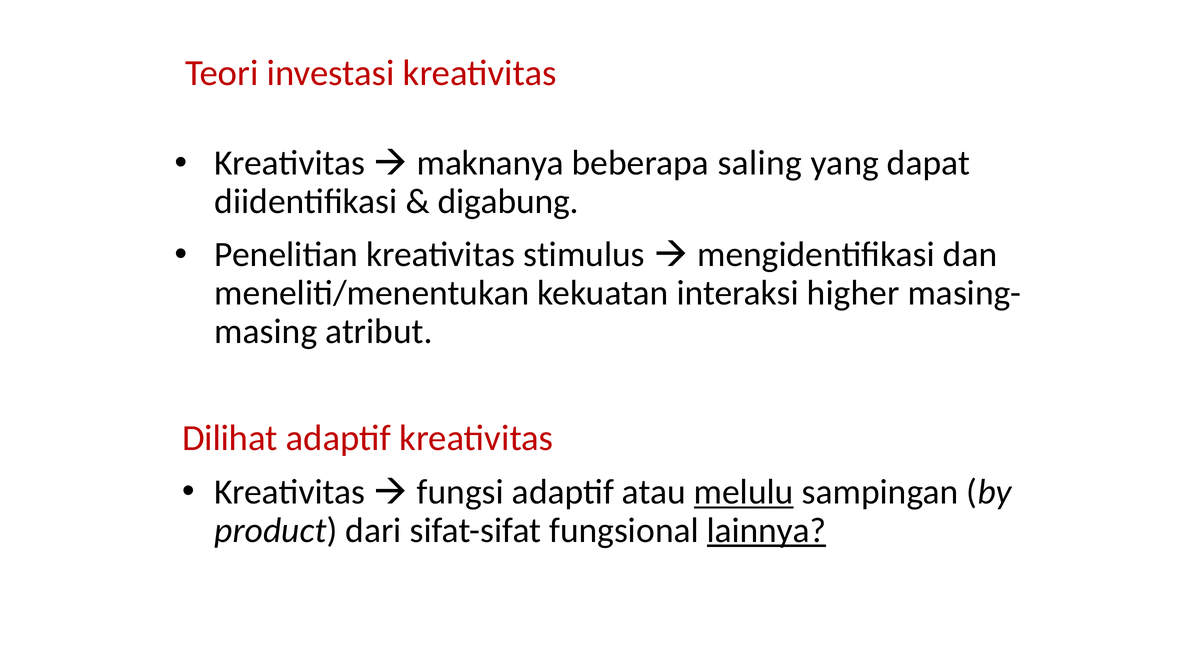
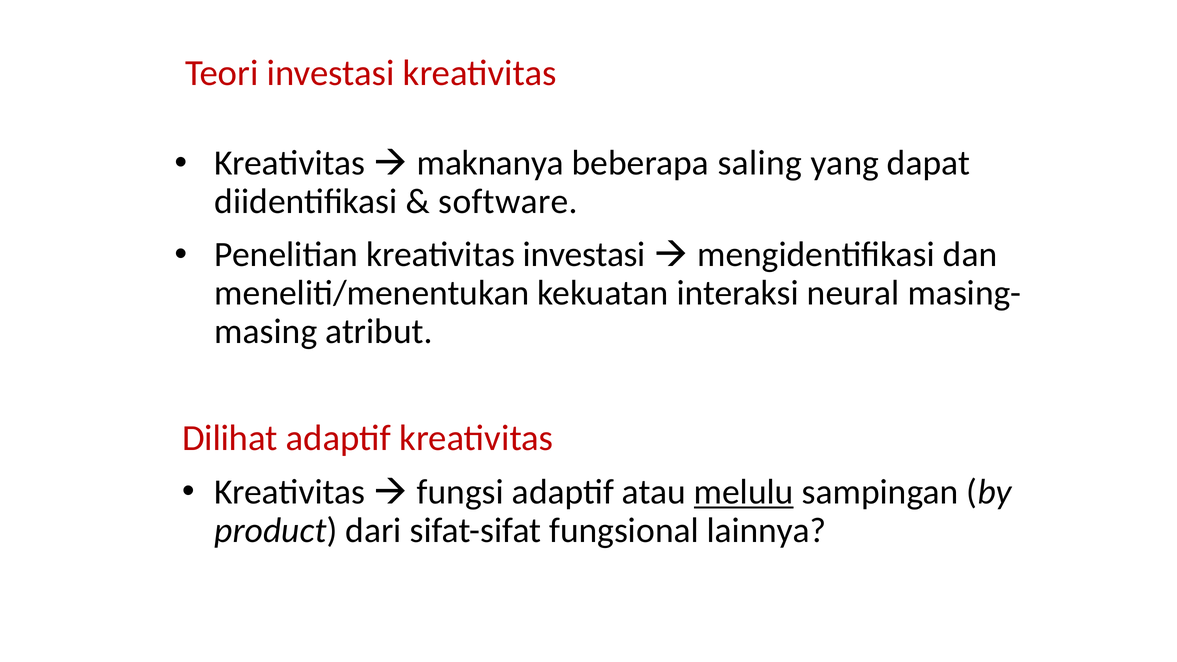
digabung: digabung -> software
kreativitas stimulus: stimulus -> investasi
higher: higher -> neural
lainnya underline: present -> none
